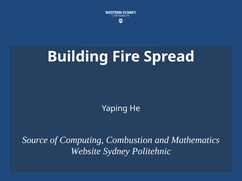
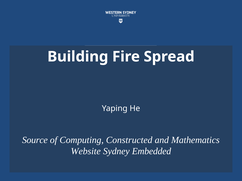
Combustion: Combustion -> Constructed
Politehnic: Politehnic -> Embedded
